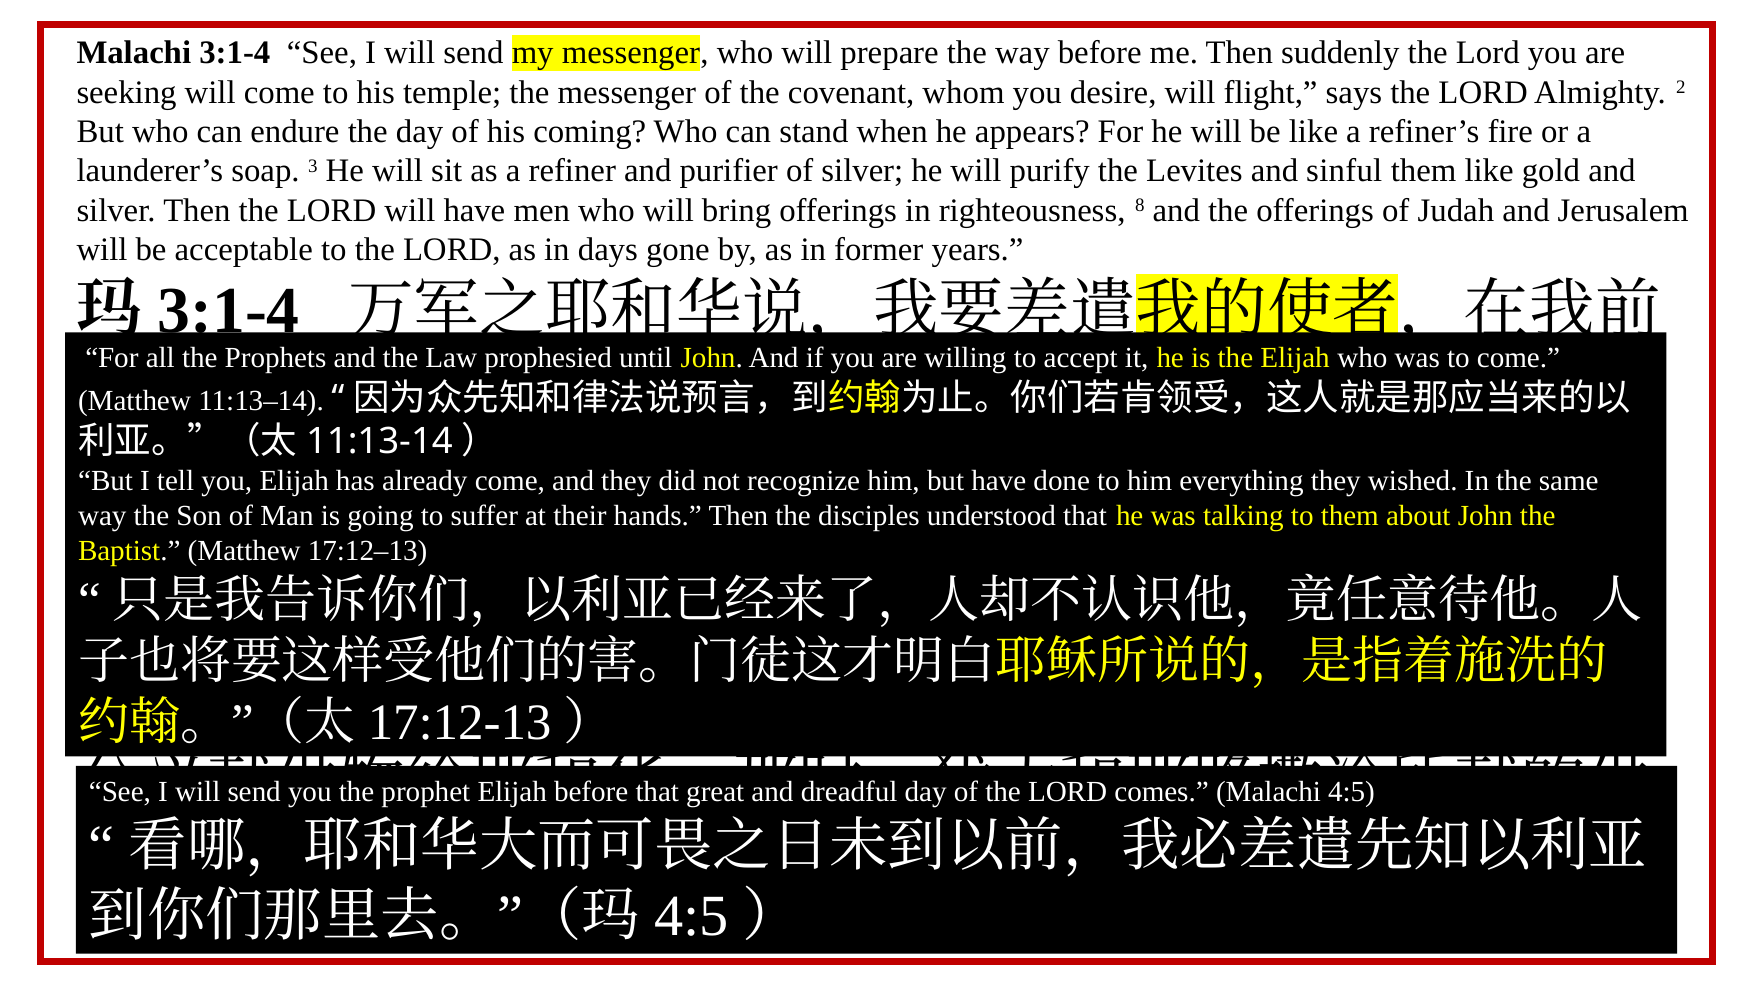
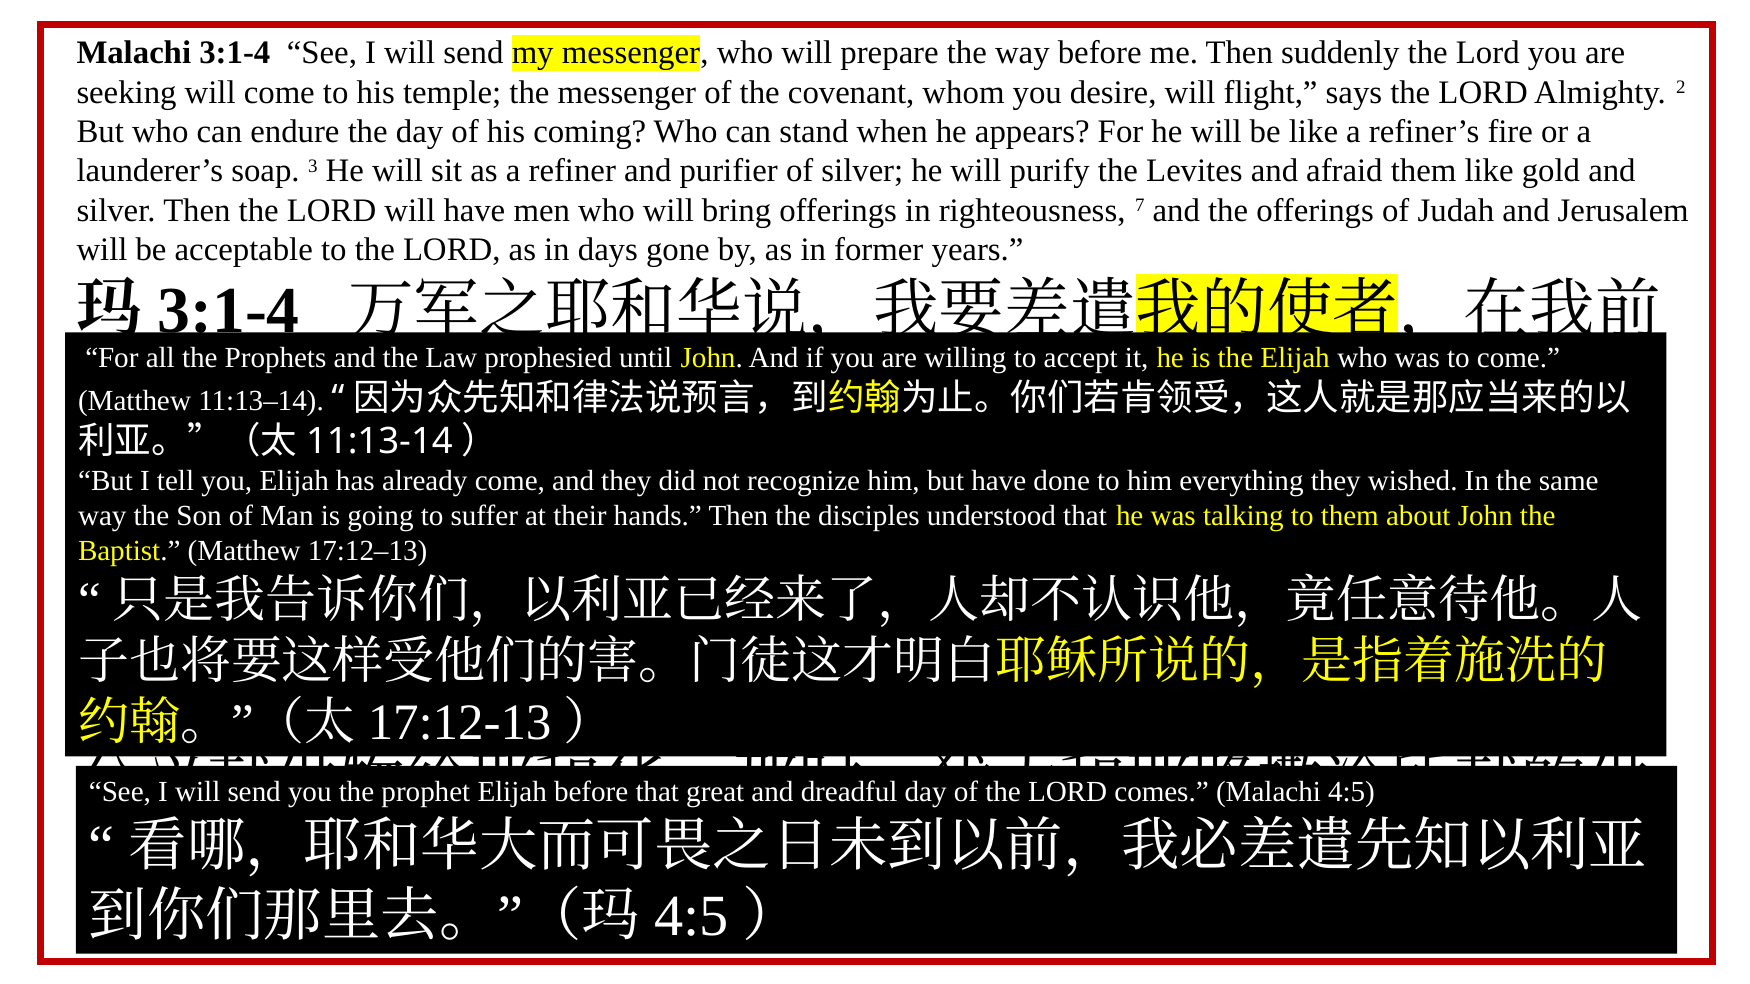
sinful: sinful -> afraid
8: 8 -> 7
